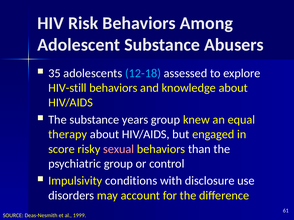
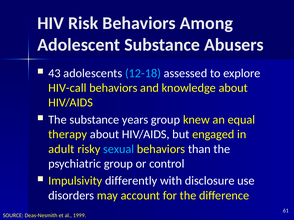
35: 35 -> 43
HIV-still: HIV-still -> HIV-call
score: score -> adult
sexual colour: pink -> light blue
conditions: conditions -> differently
